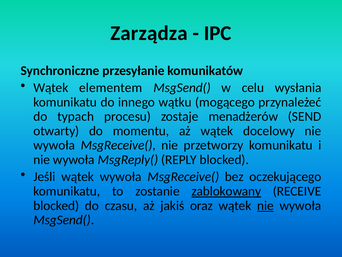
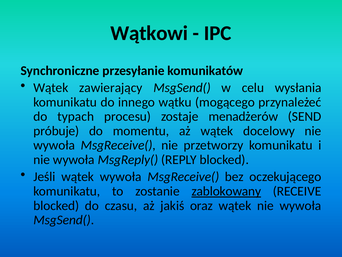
Zarządza: Zarządza -> Wątkowi
elementem: elementem -> zawierający
otwarty: otwarty -> próbuje
nie at (265, 205) underline: present -> none
